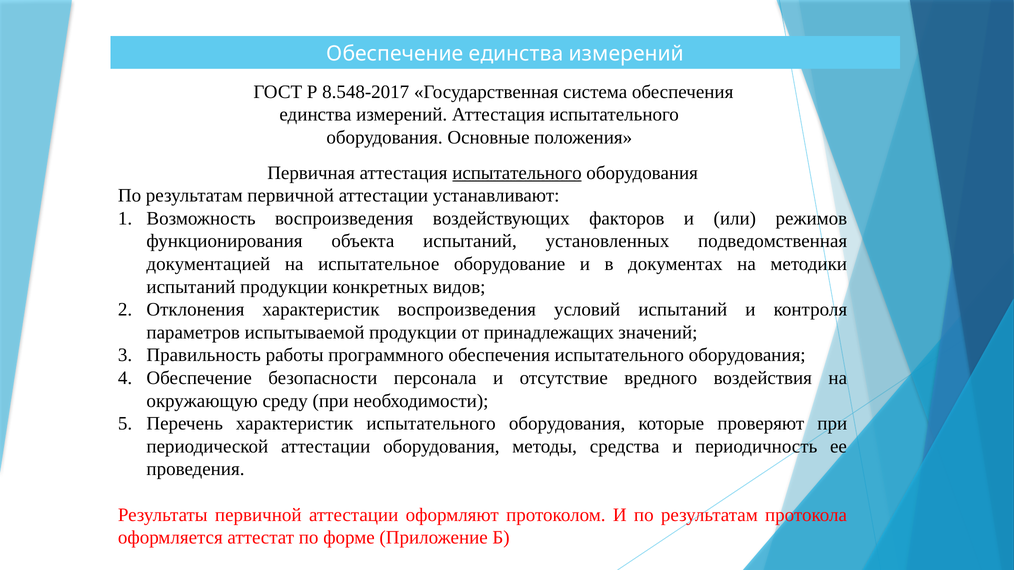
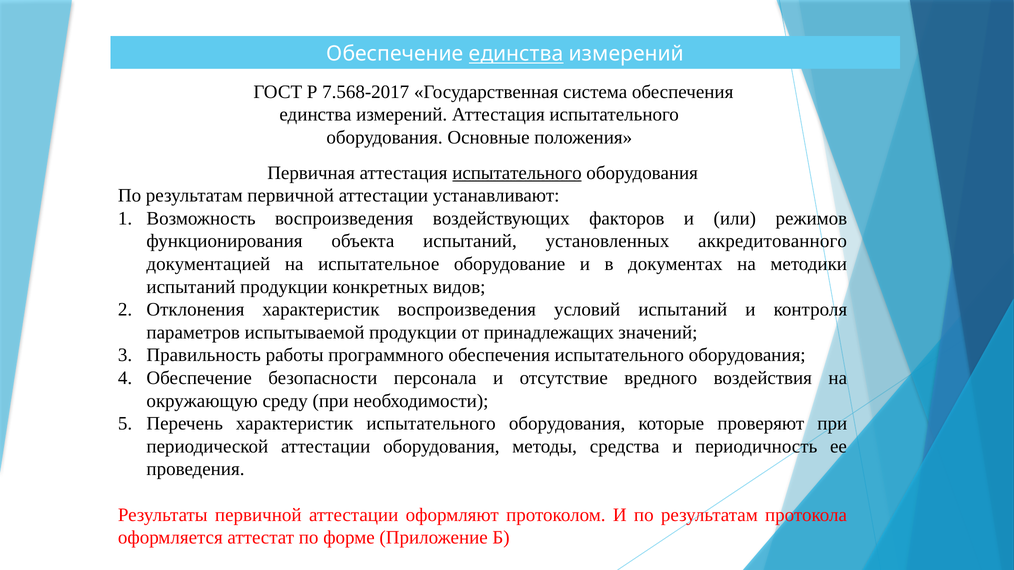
единства at (516, 54) underline: none -> present
8.548-2017: 8.548-2017 -> 7.568-2017
подведомственная: подведомственная -> аккредитованного
